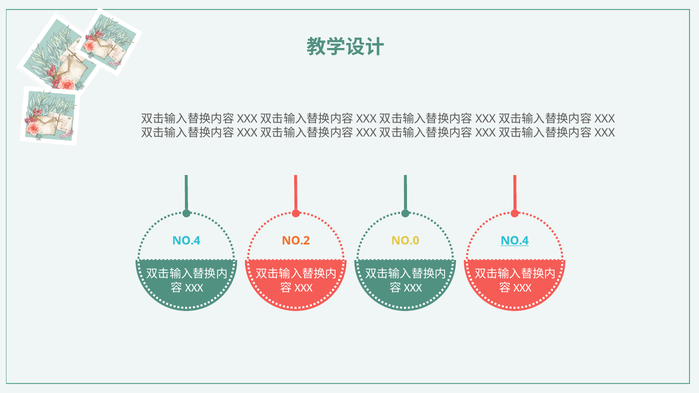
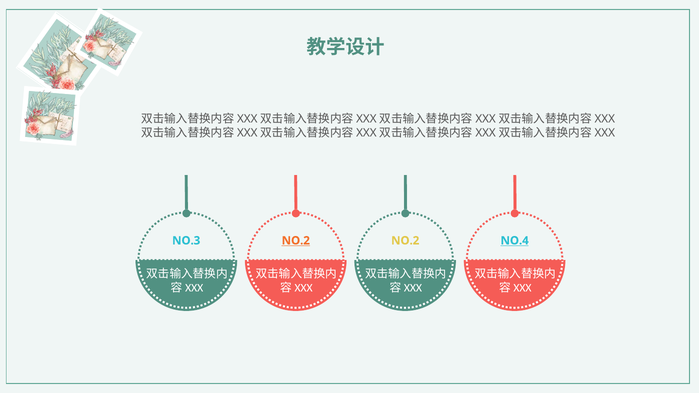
NO.4 at (186, 241): NO.4 -> NO.3
NO.2 at (296, 241) underline: none -> present
NO.0 at (405, 241): NO.0 -> NO.2
